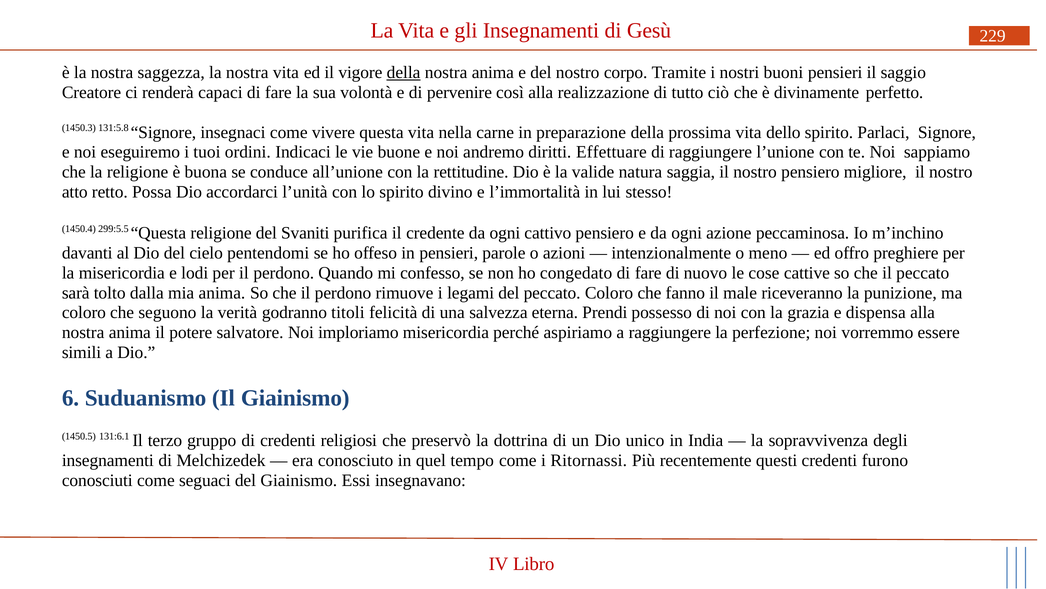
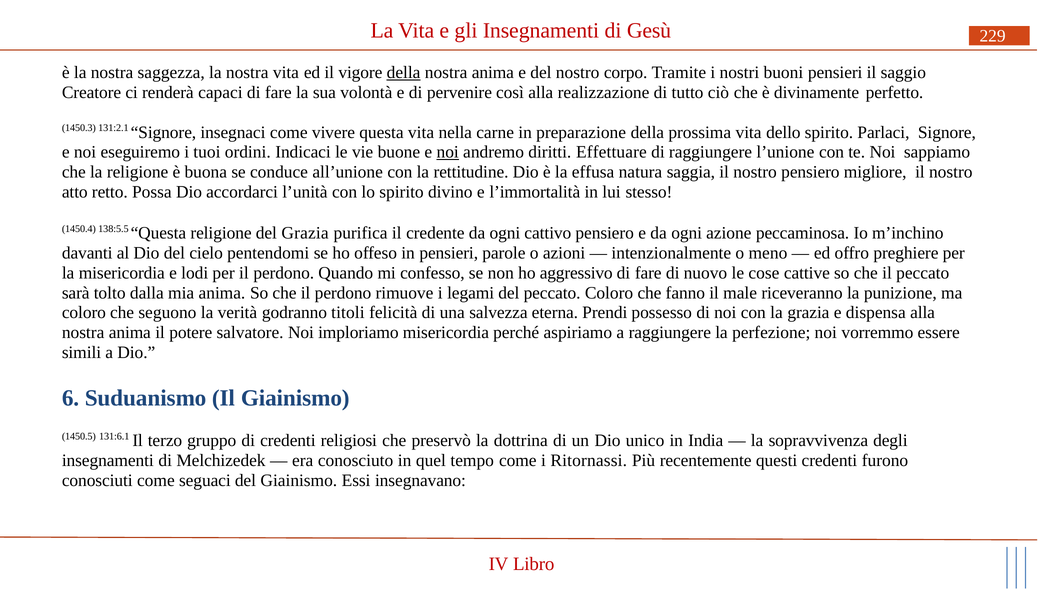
131:5.8: 131:5.8 -> 131:2.1
noi at (448, 152) underline: none -> present
valide: valide -> effusa
299:5.5: 299:5.5 -> 138:5.5
del Svaniti: Svaniti -> Grazia
congedato: congedato -> aggressivo
